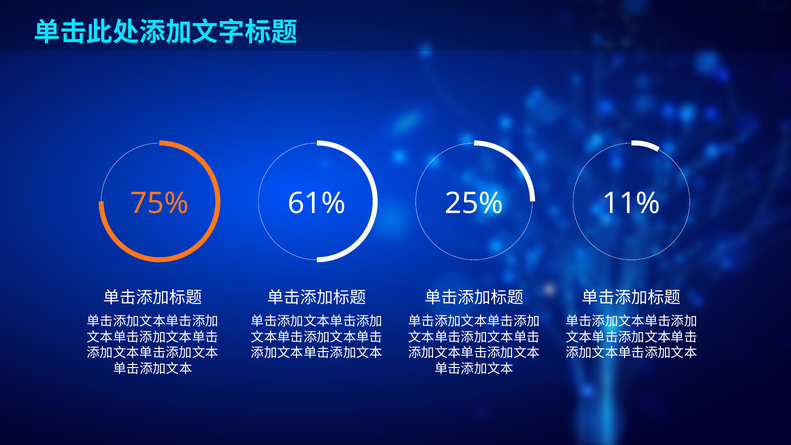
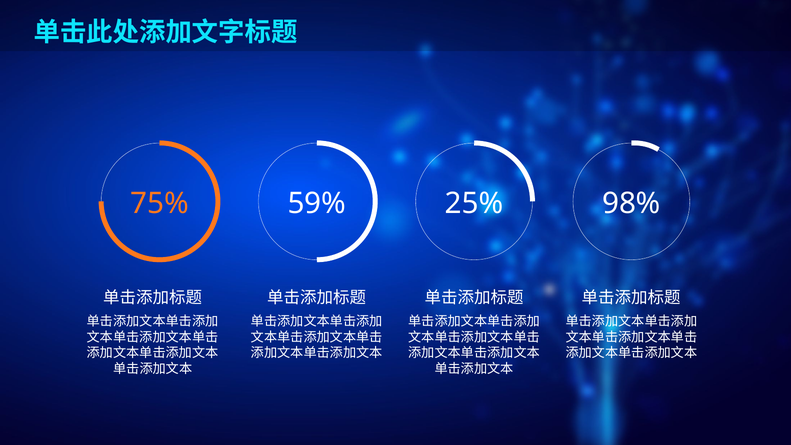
61%: 61% -> 59%
11%: 11% -> 98%
